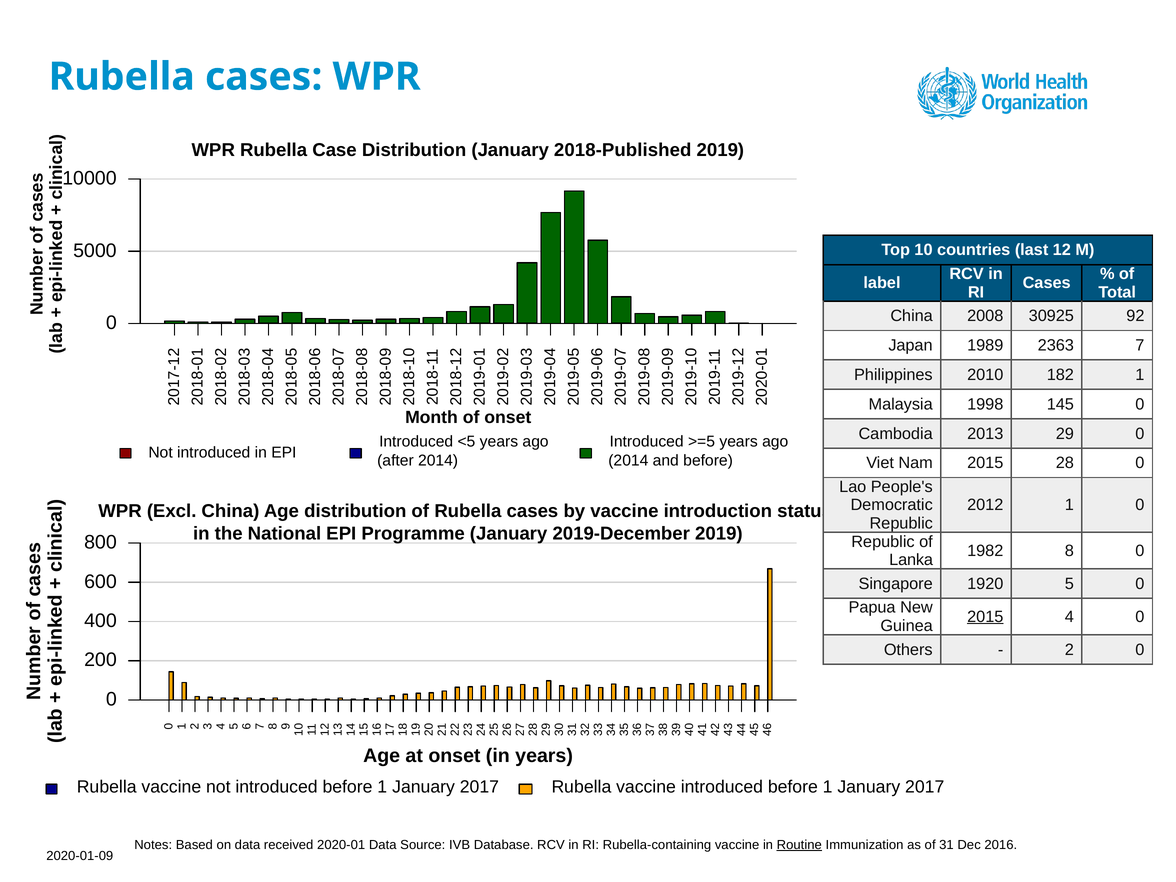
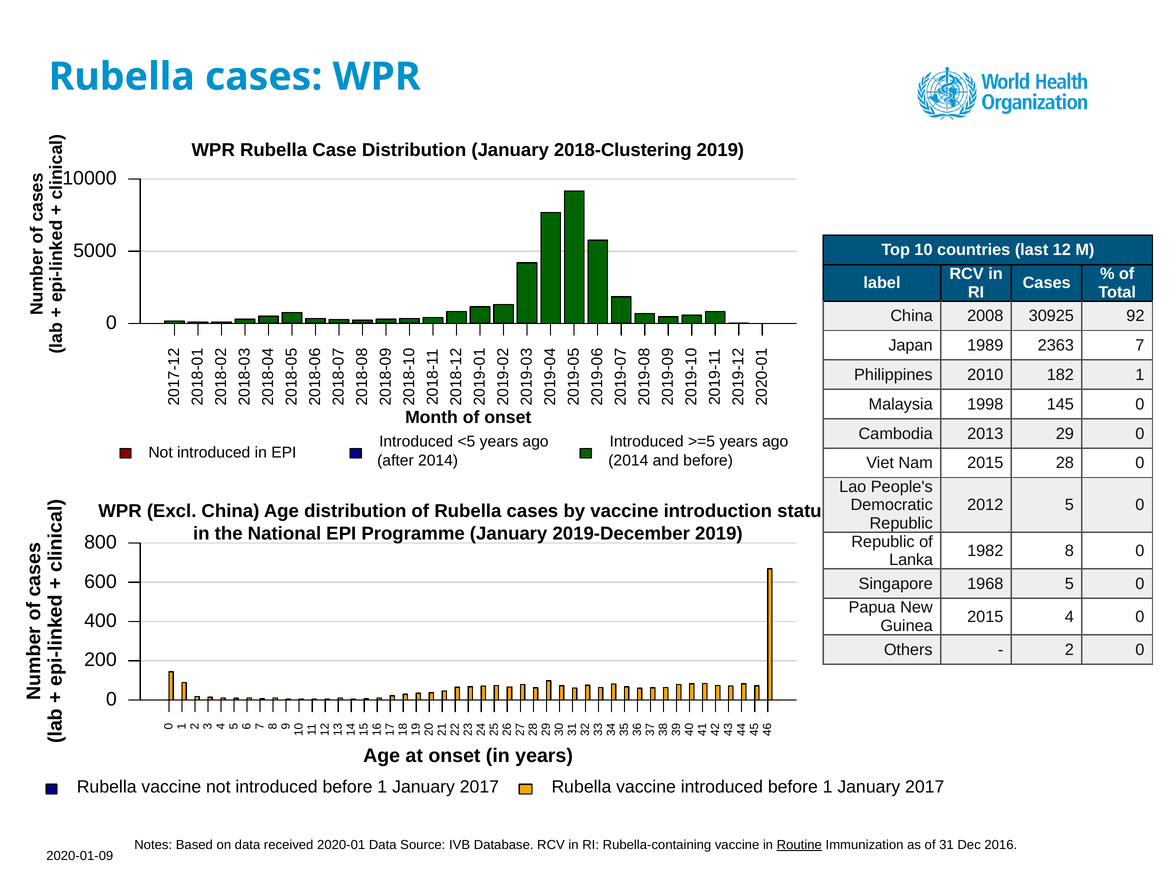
2018-Published: 2018-Published -> 2018-Clustering
2012 1: 1 -> 5
1920: 1920 -> 1968
2015 at (985, 617) underline: present -> none
